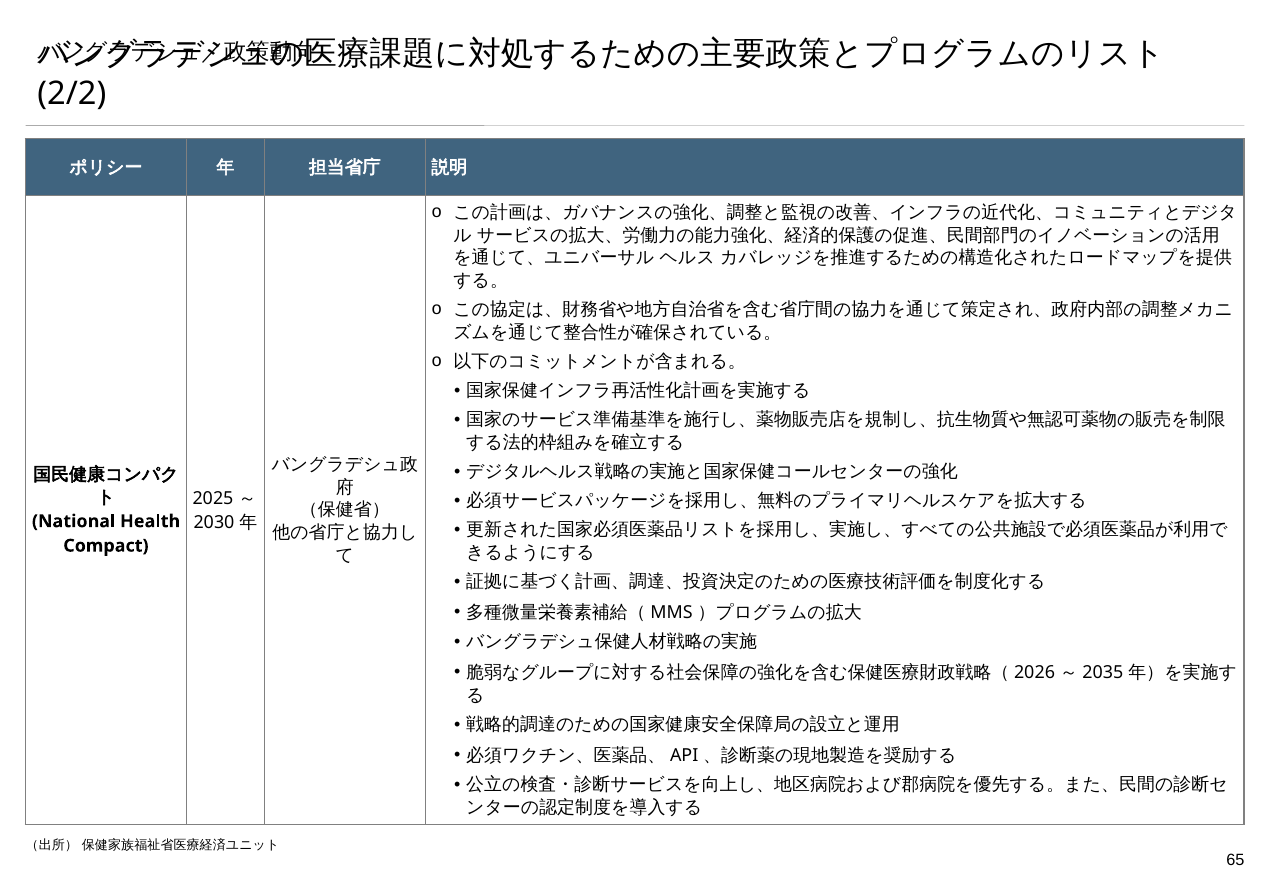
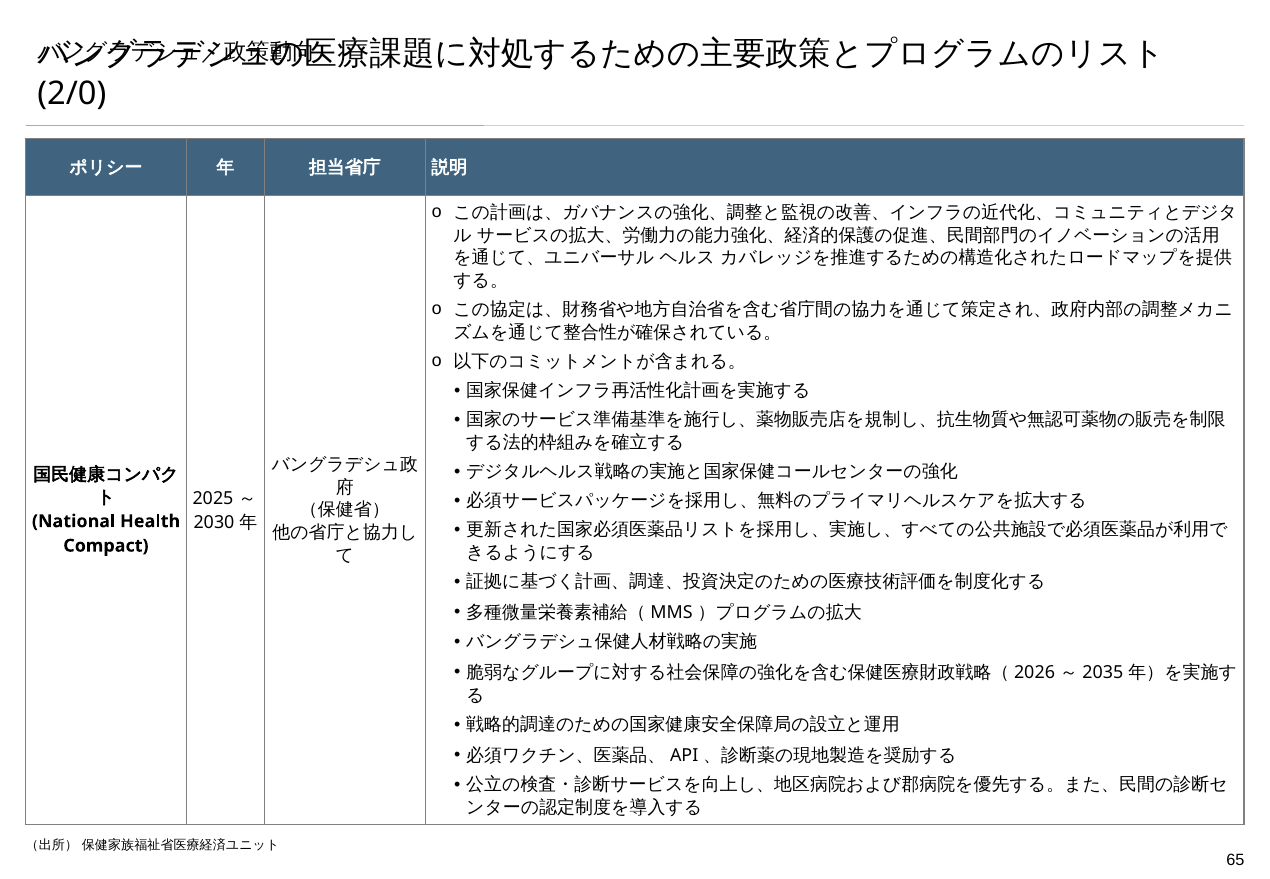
2/2: 2/2 -> 2/0
